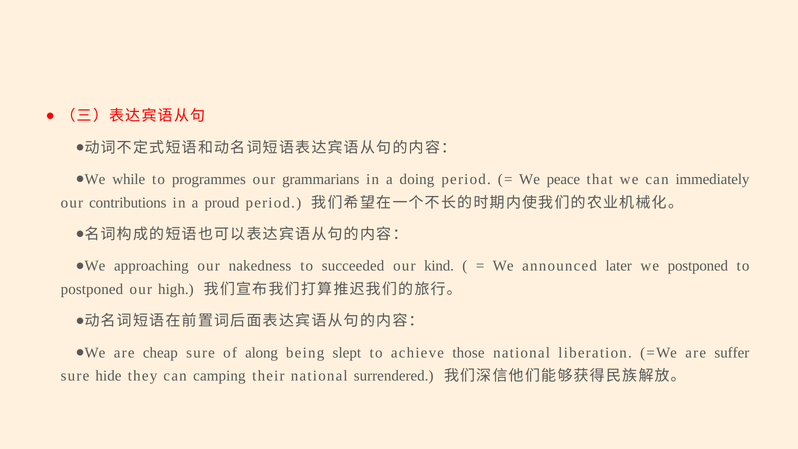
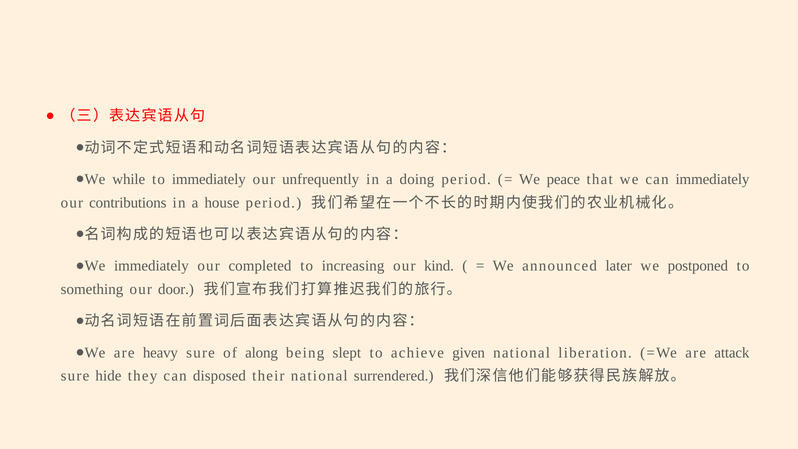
to programmes: programmes -> immediately
grammarians: grammarians -> unfrequently
proud: proud -> house
approaching at (151, 266): approaching -> immediately
nakedness: nakedness -> completed
succeeded: succeeded -> increasing
postponed at (92, 289): postponed -> something
high: high -> door
cheap: cheap -> heavy
those: those -> given
suffer: suffer -> attack
camping: camping -> disposed
